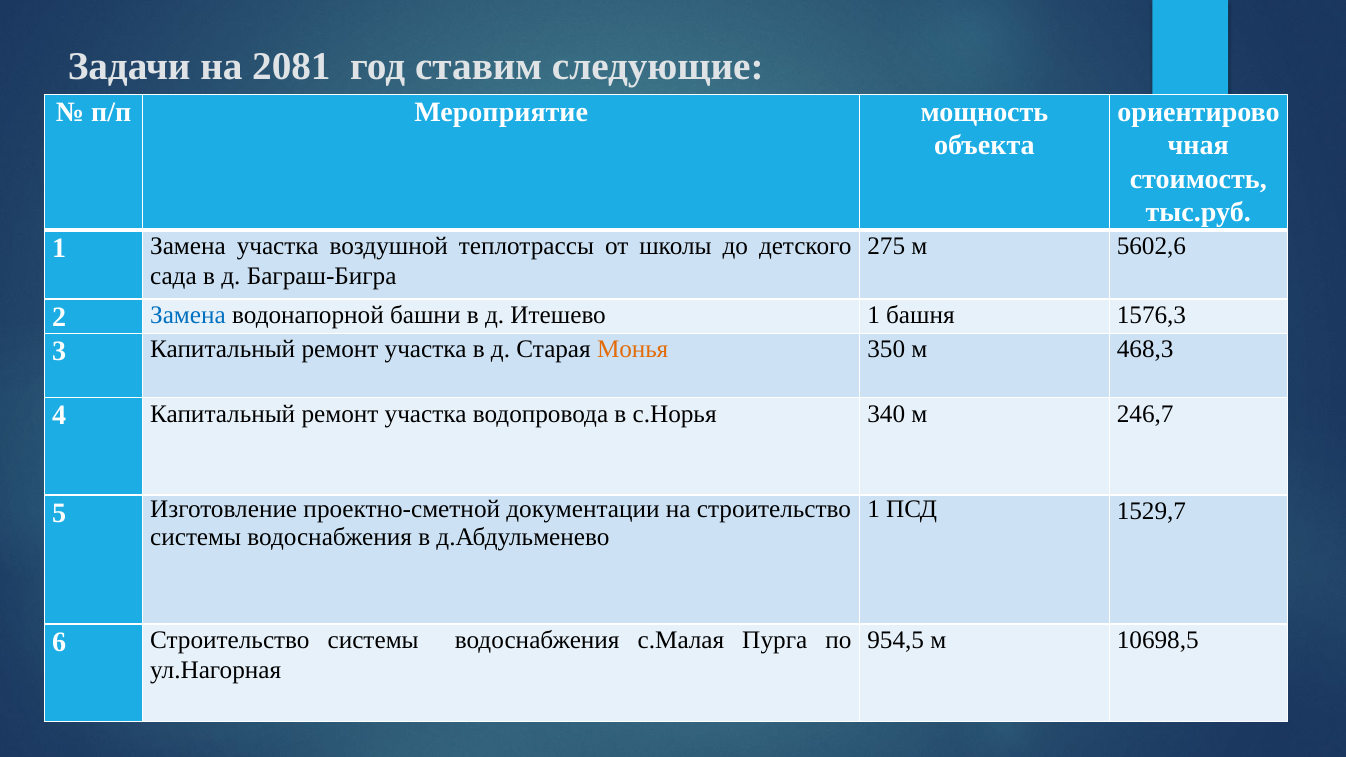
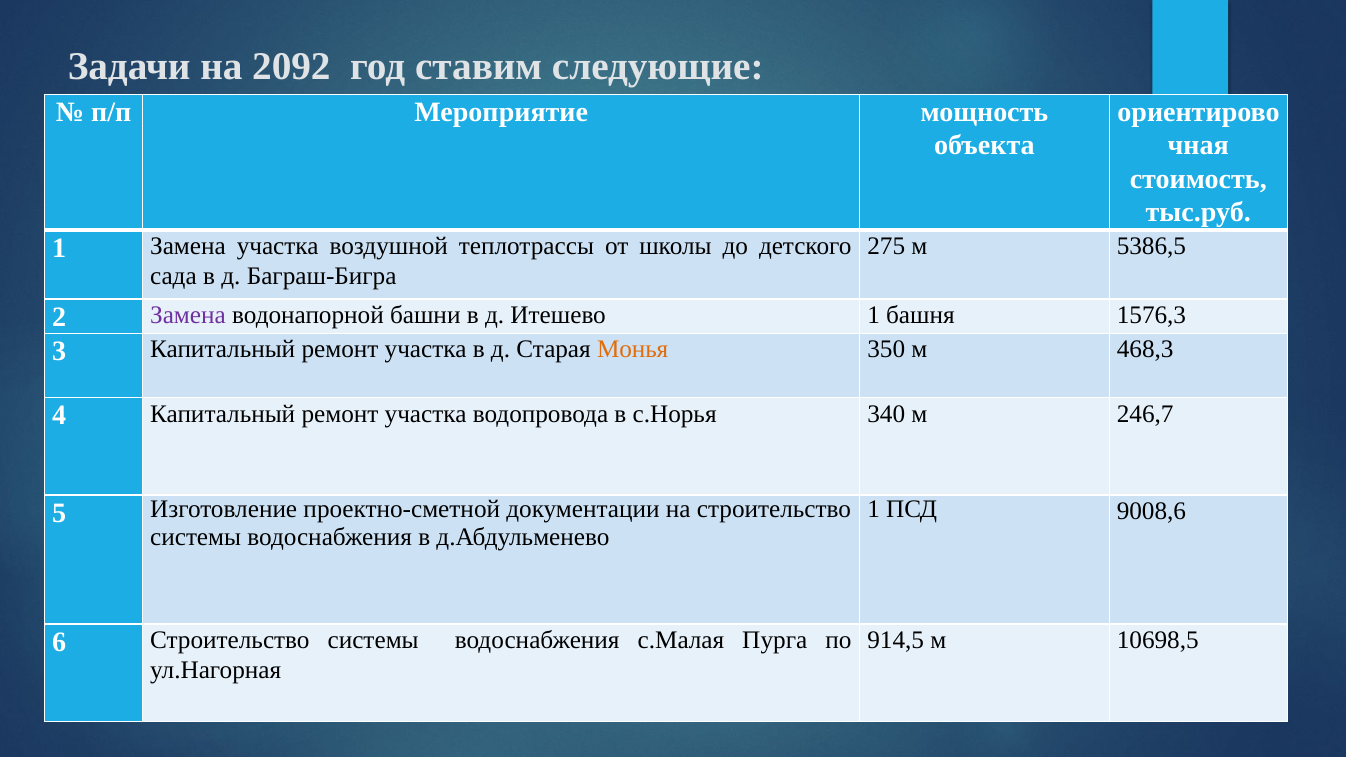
2081: 2081 -> 2092
5602,6: 5602,6 -> 5386,5
Замена at (188, 315) colour: blue -> purple
1529,7: 1529,7 -> 9008,6
954,5: 954,5 -> 914,5
